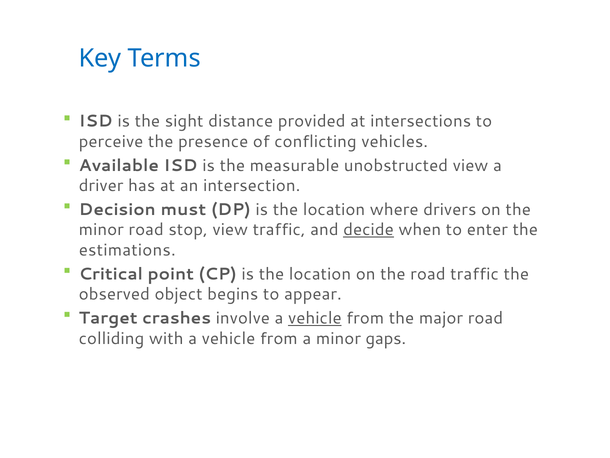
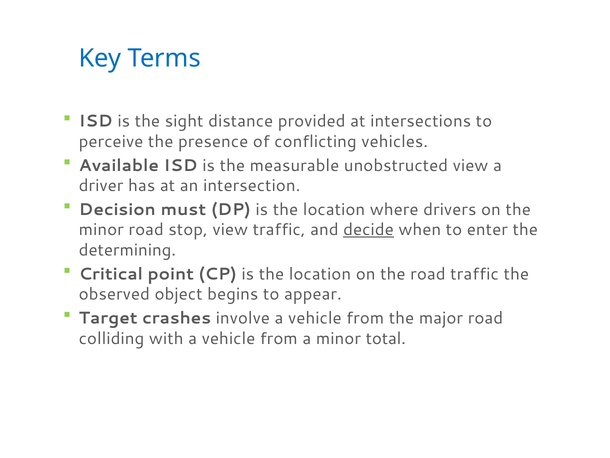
estimations: estimations -> determining
vehicle at (315, 318) underline: present -> none
gaps: gaps -> total
